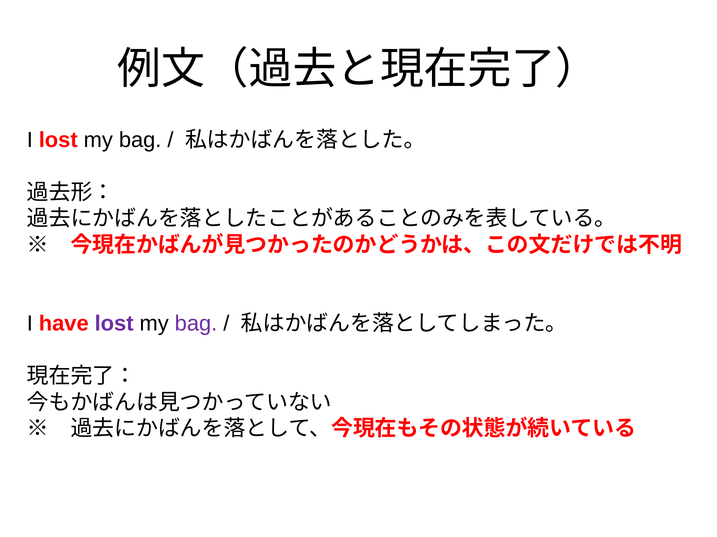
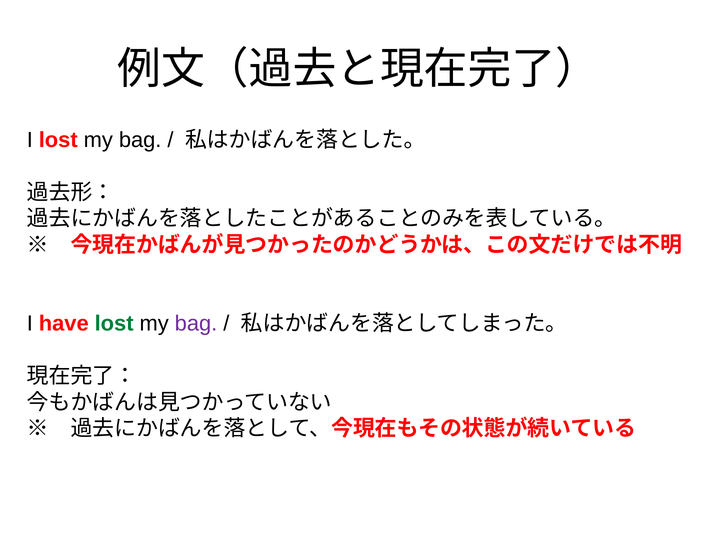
lost at (114, 324) colour: purple -> green
